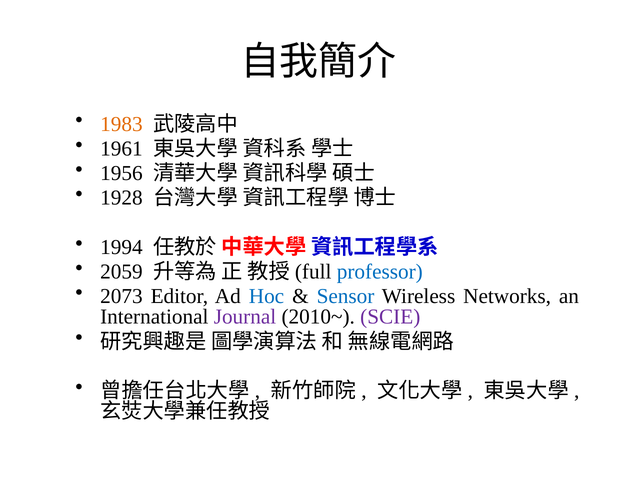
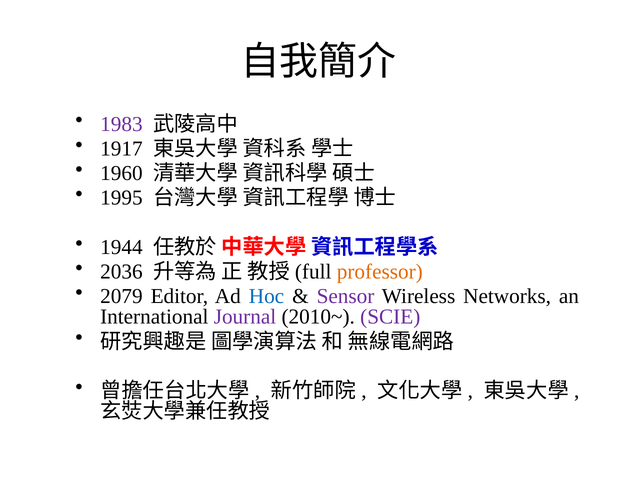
1983 colour: orange -> purple
1961: 1961 -> 1917
1956: 1956 -> 1960
1928: 1928 -> 1995
1994: 1994 -> 1944
2059: 2059 -> 2036
professor colour: blue -> orange
2073: 2073 -> 2079
Sensor colour: blue -> purple
